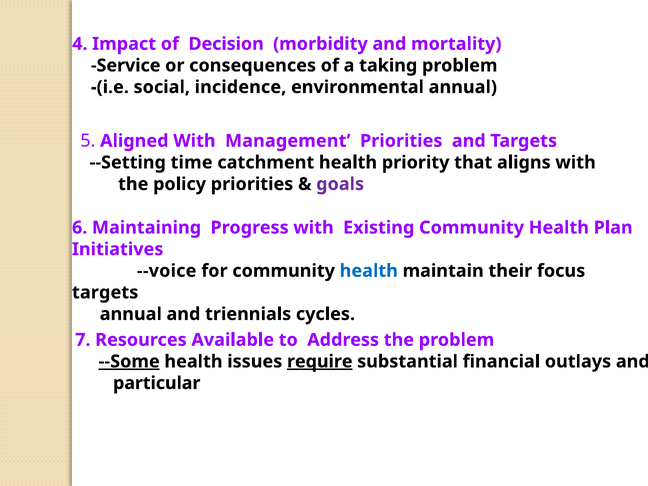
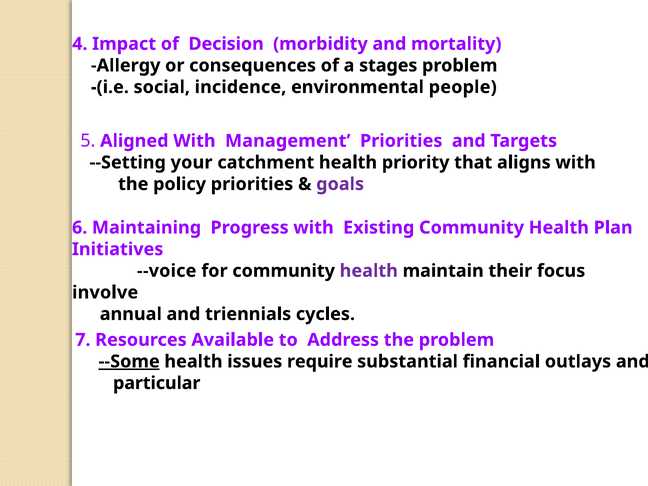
Service: Service -> Allergy
taking: taking -> stages
environmental annual: annual -> people
time: time -> your
health at (369, 271) colour: blue -> purple
targets at (105, 292): targets -> involve
require underline: present -> none
